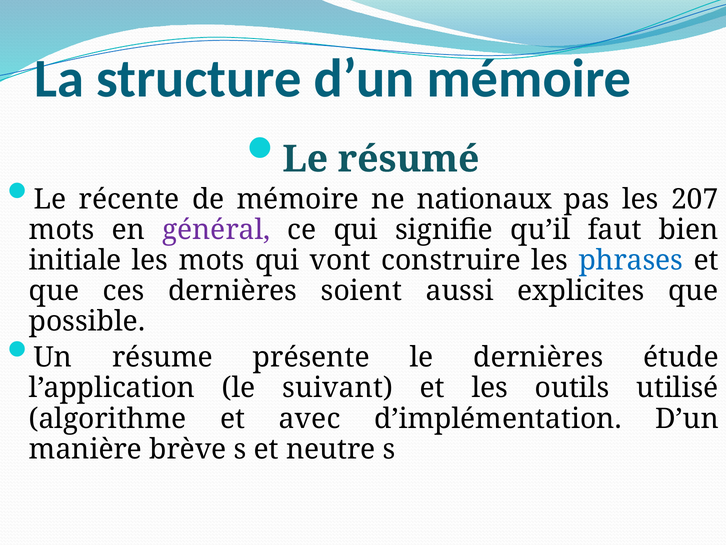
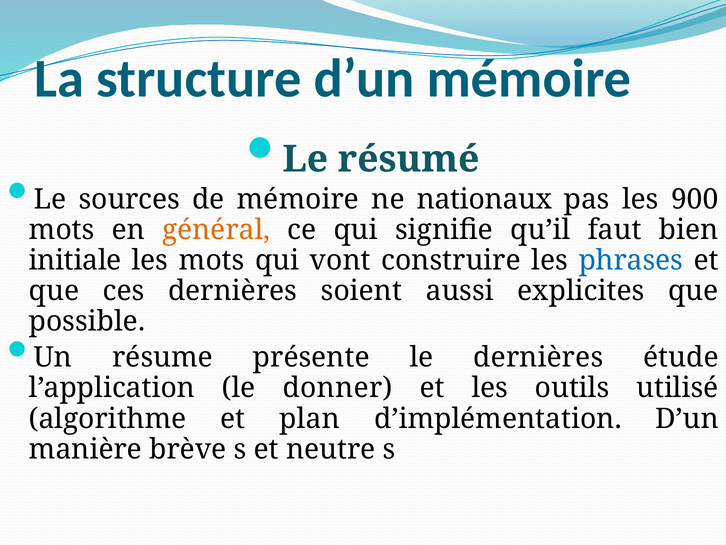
récente: récente -> sources
207: 207 -> 900
général colour: purple -> orange
suivant: suivant -> donner
avec: avec -> plan
